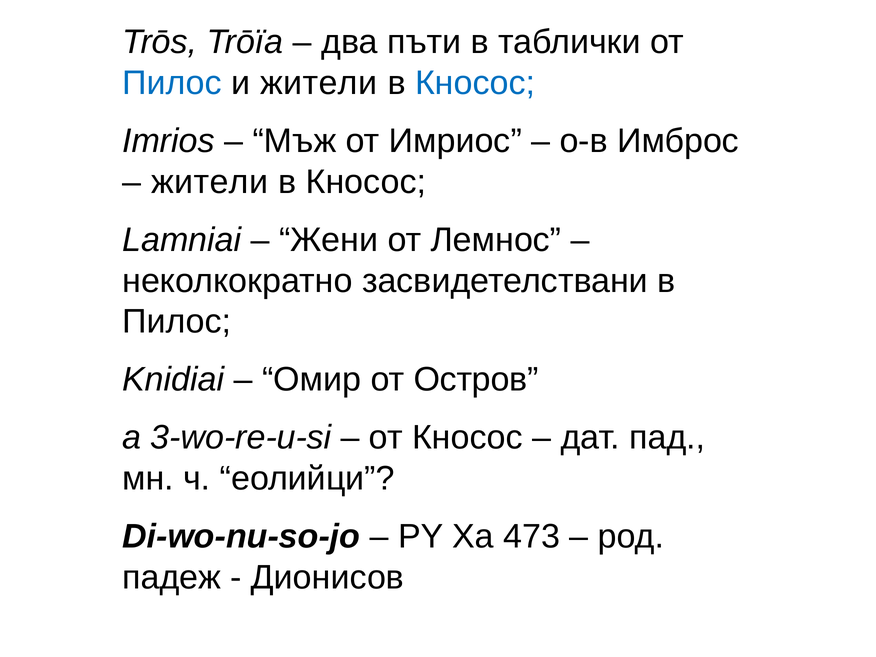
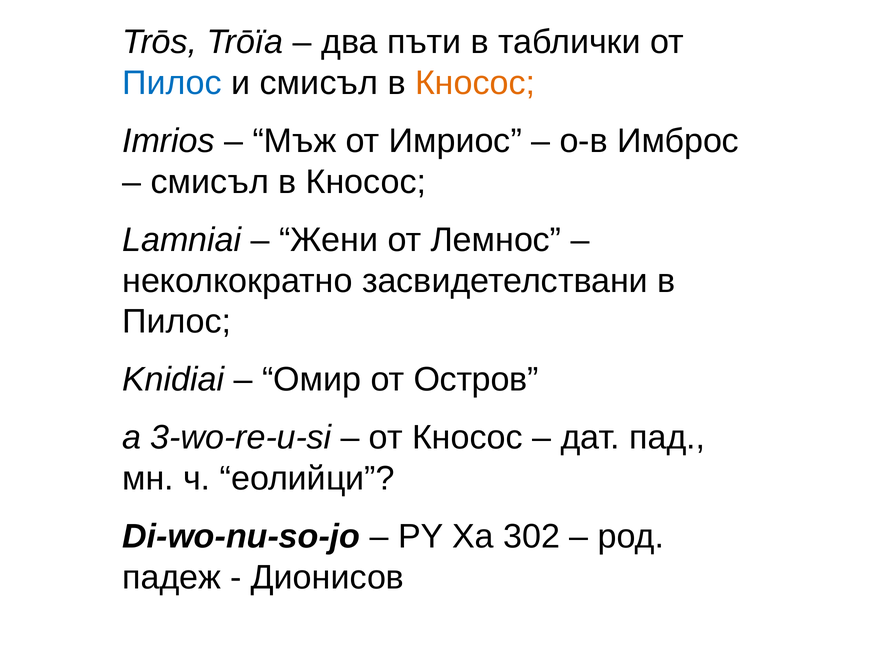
и жители: жители -> смисъл
Кносос at (475, 83) colour: blue -> orange
жители at (210, 182): жители -> смисъл
473: 473 -> 302
